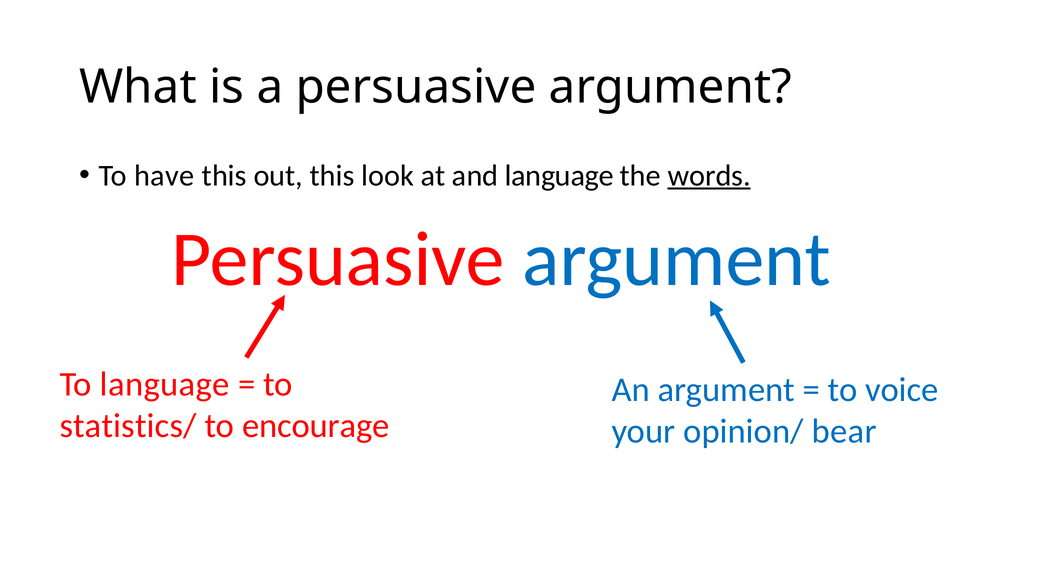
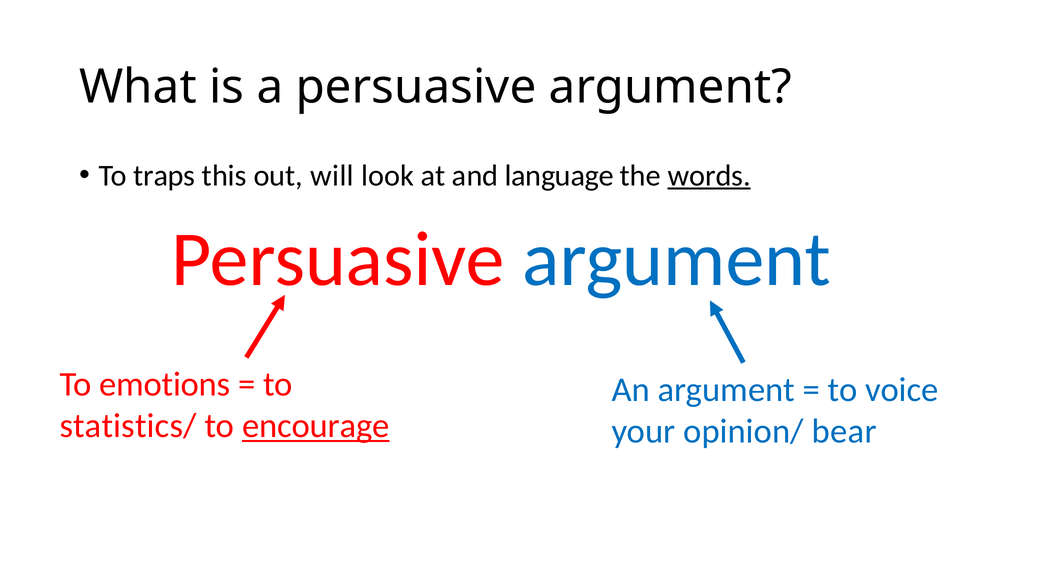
have: have -> traps
out this: this -> will
To language: language -> emotions
encourage underline: none -> present
